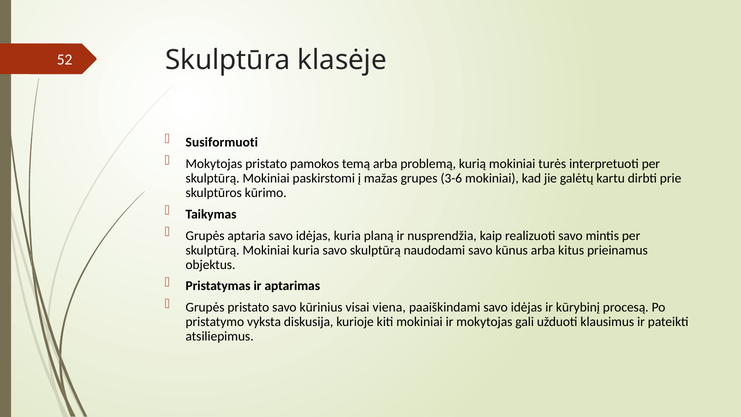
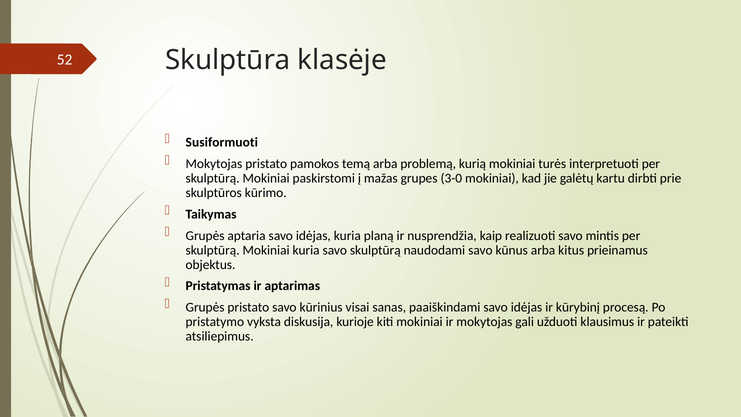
3-6: 3-6 -> 3-0
viena: viena -> sanas
